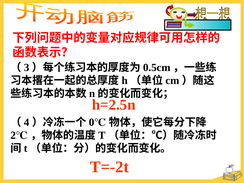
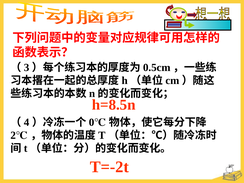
h=2.5n: h=2.5n -> h=8.5n
